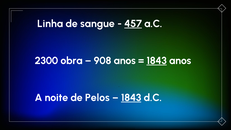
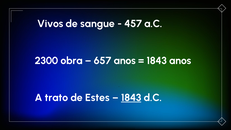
Linha: Linha -> Vivos
457 underline: present -> none
908: 908 -> 657
1843 at (157, 61) underline: present -> none
noite: noite -> trato
Pelos: Pelos -> Estes
